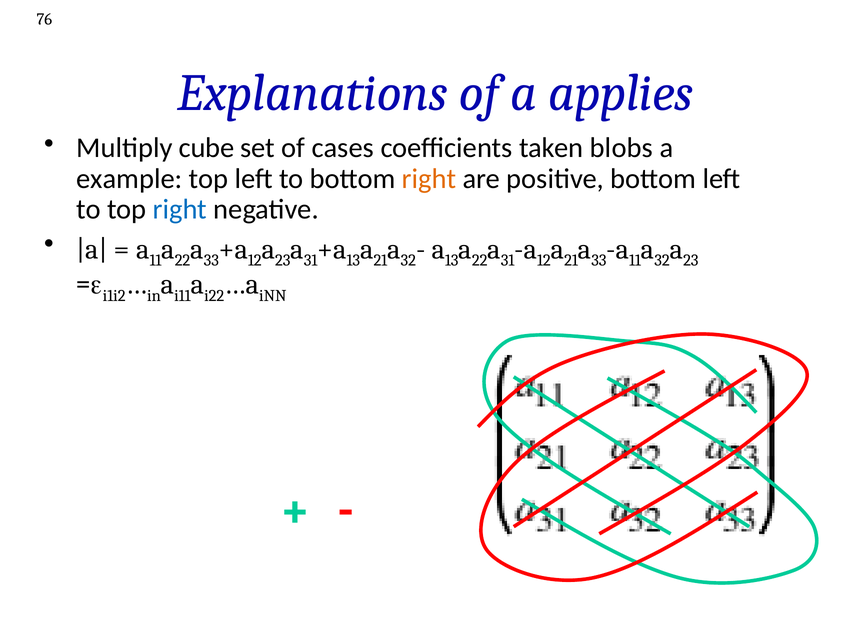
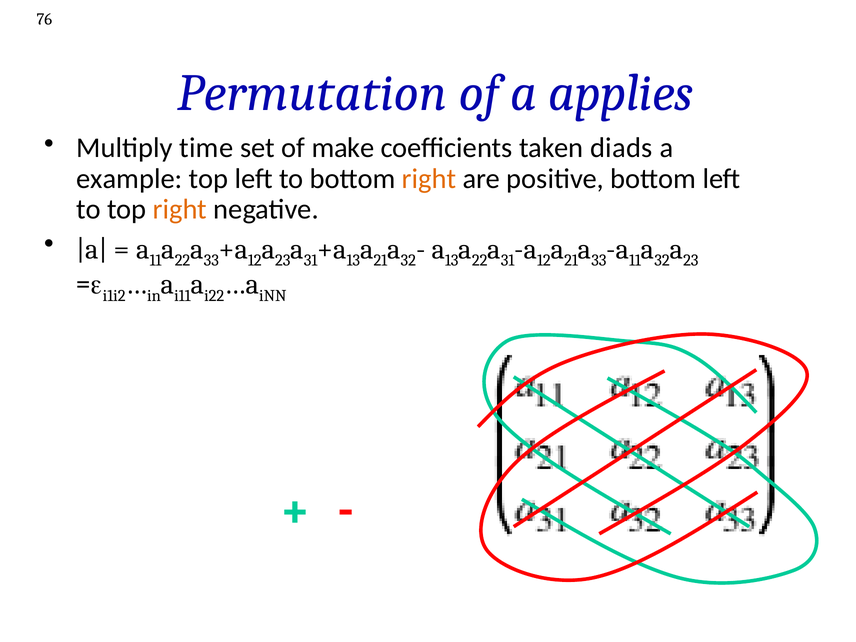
Explanations: Explanations -> Permutation
cube: cube -> time
cases: cases -> make
blobs: blobs -> diads
right at (180, 210) colour: blue -> orange
